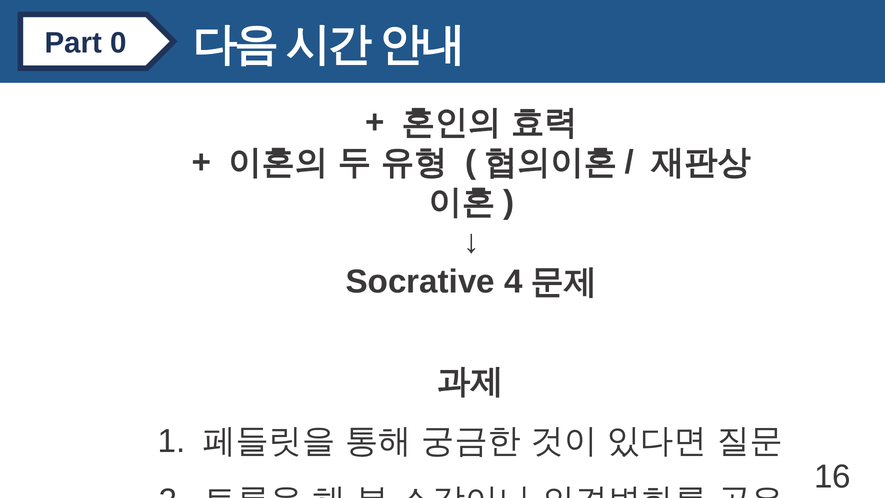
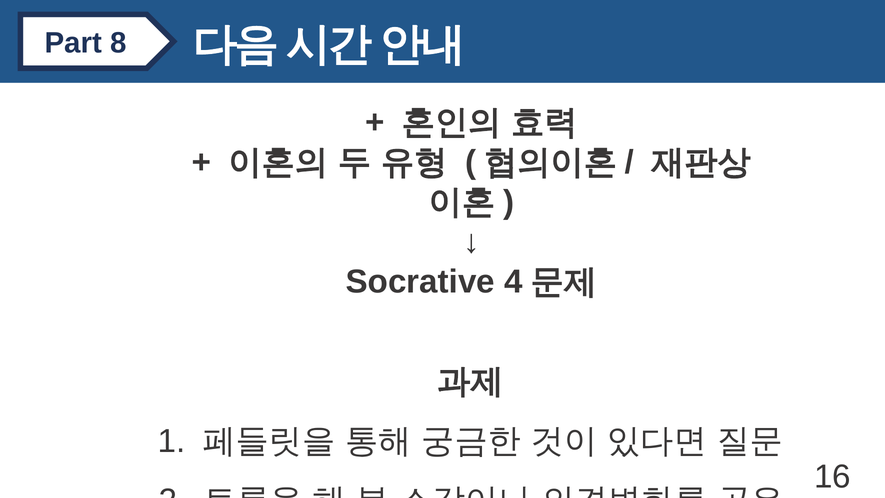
0: 0 -> 8
